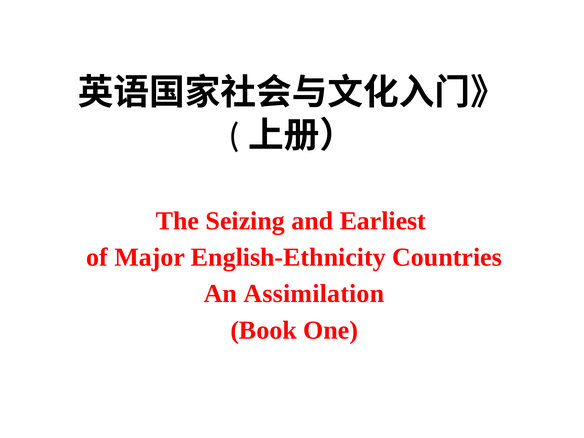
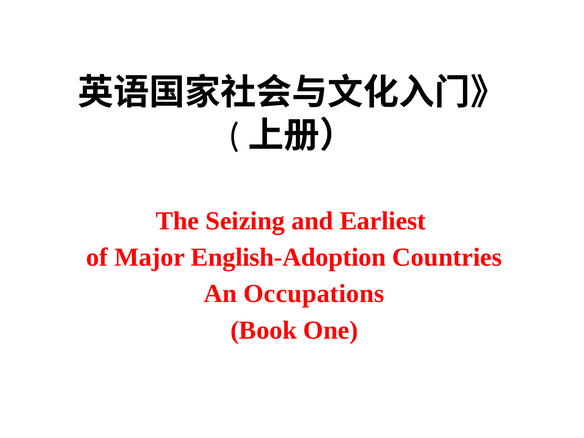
English-Ethnicity: English-Ethnicity -> English-Adoption
Assimilation: Assimilation -> Occupations
